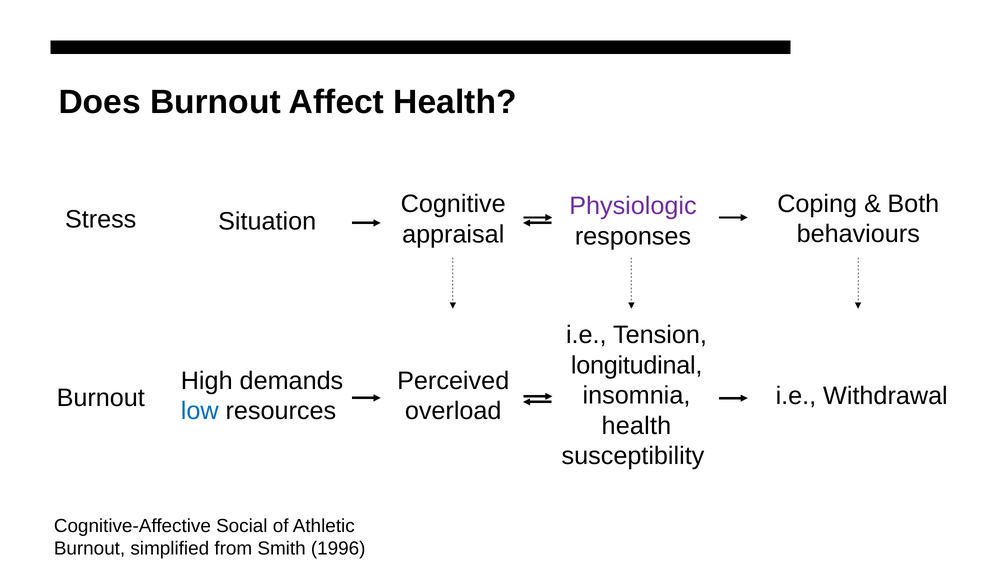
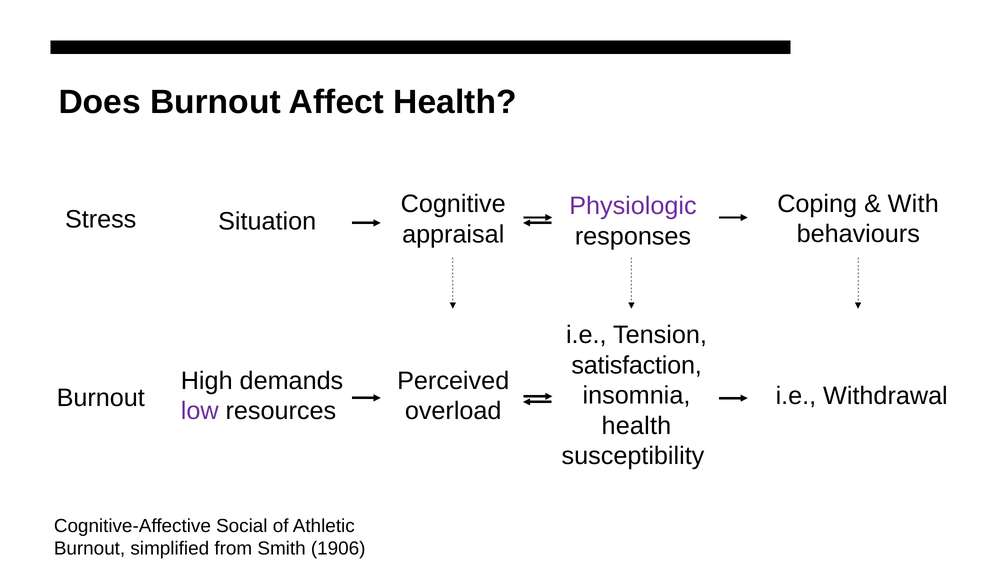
Both: Both -> With
longitudinal: longitudinal -> satisfaction
low colour: blue -> purple
1996: 1996 -> 1906
